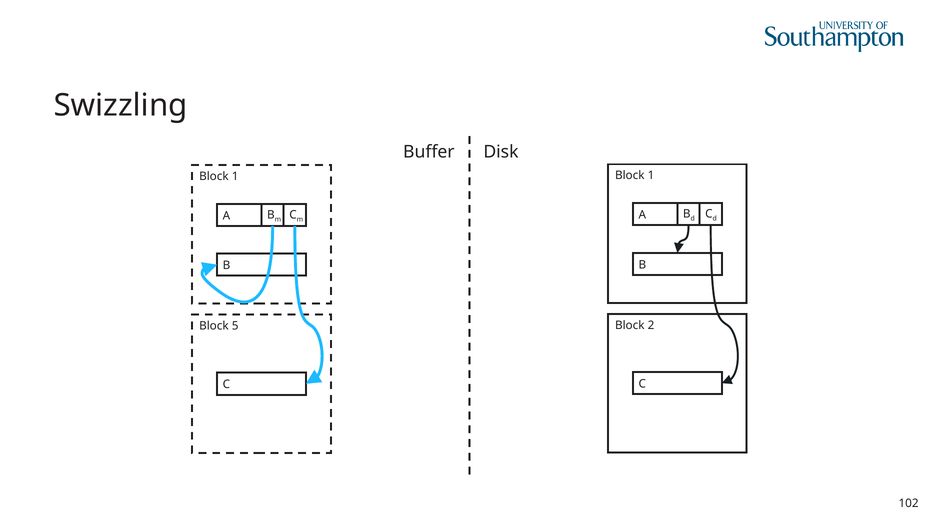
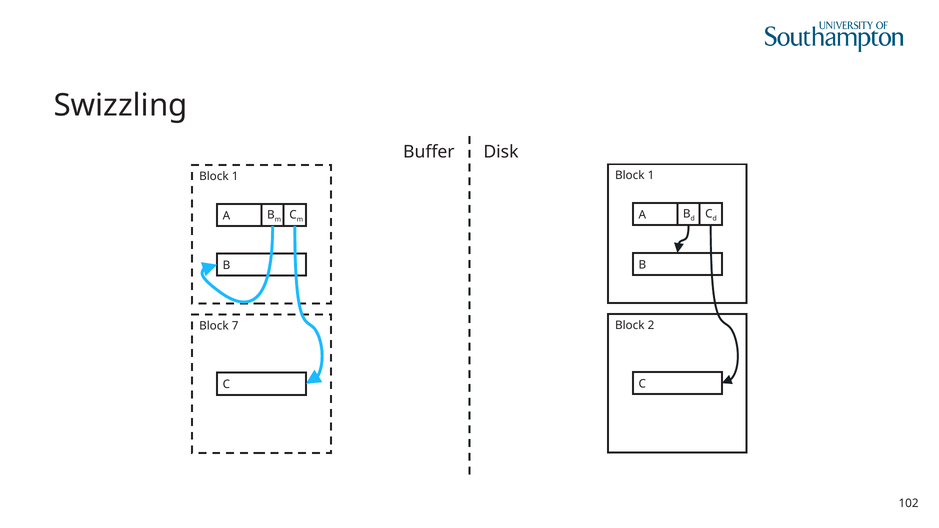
5: 5 -> 7
